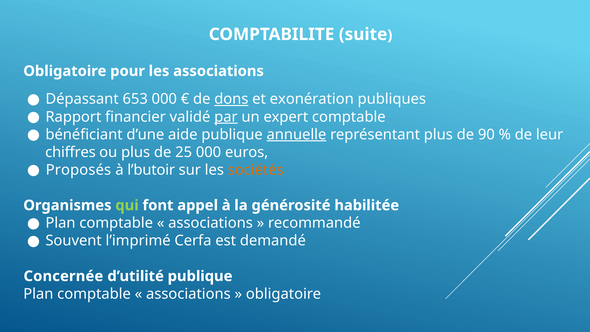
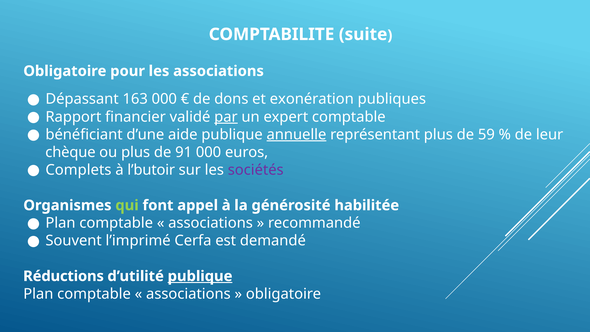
653: 653 -> 163
dons underline: present -> none
90: 90 -> 59
chiffres: chiffres -> chèque
25: 25 -> 91
Proposés: Proposés -> Complets
sociétés colour: orange -> purple
Concernée: Concernée -> Réductions
publique at (200, 276) underline: none -> present
